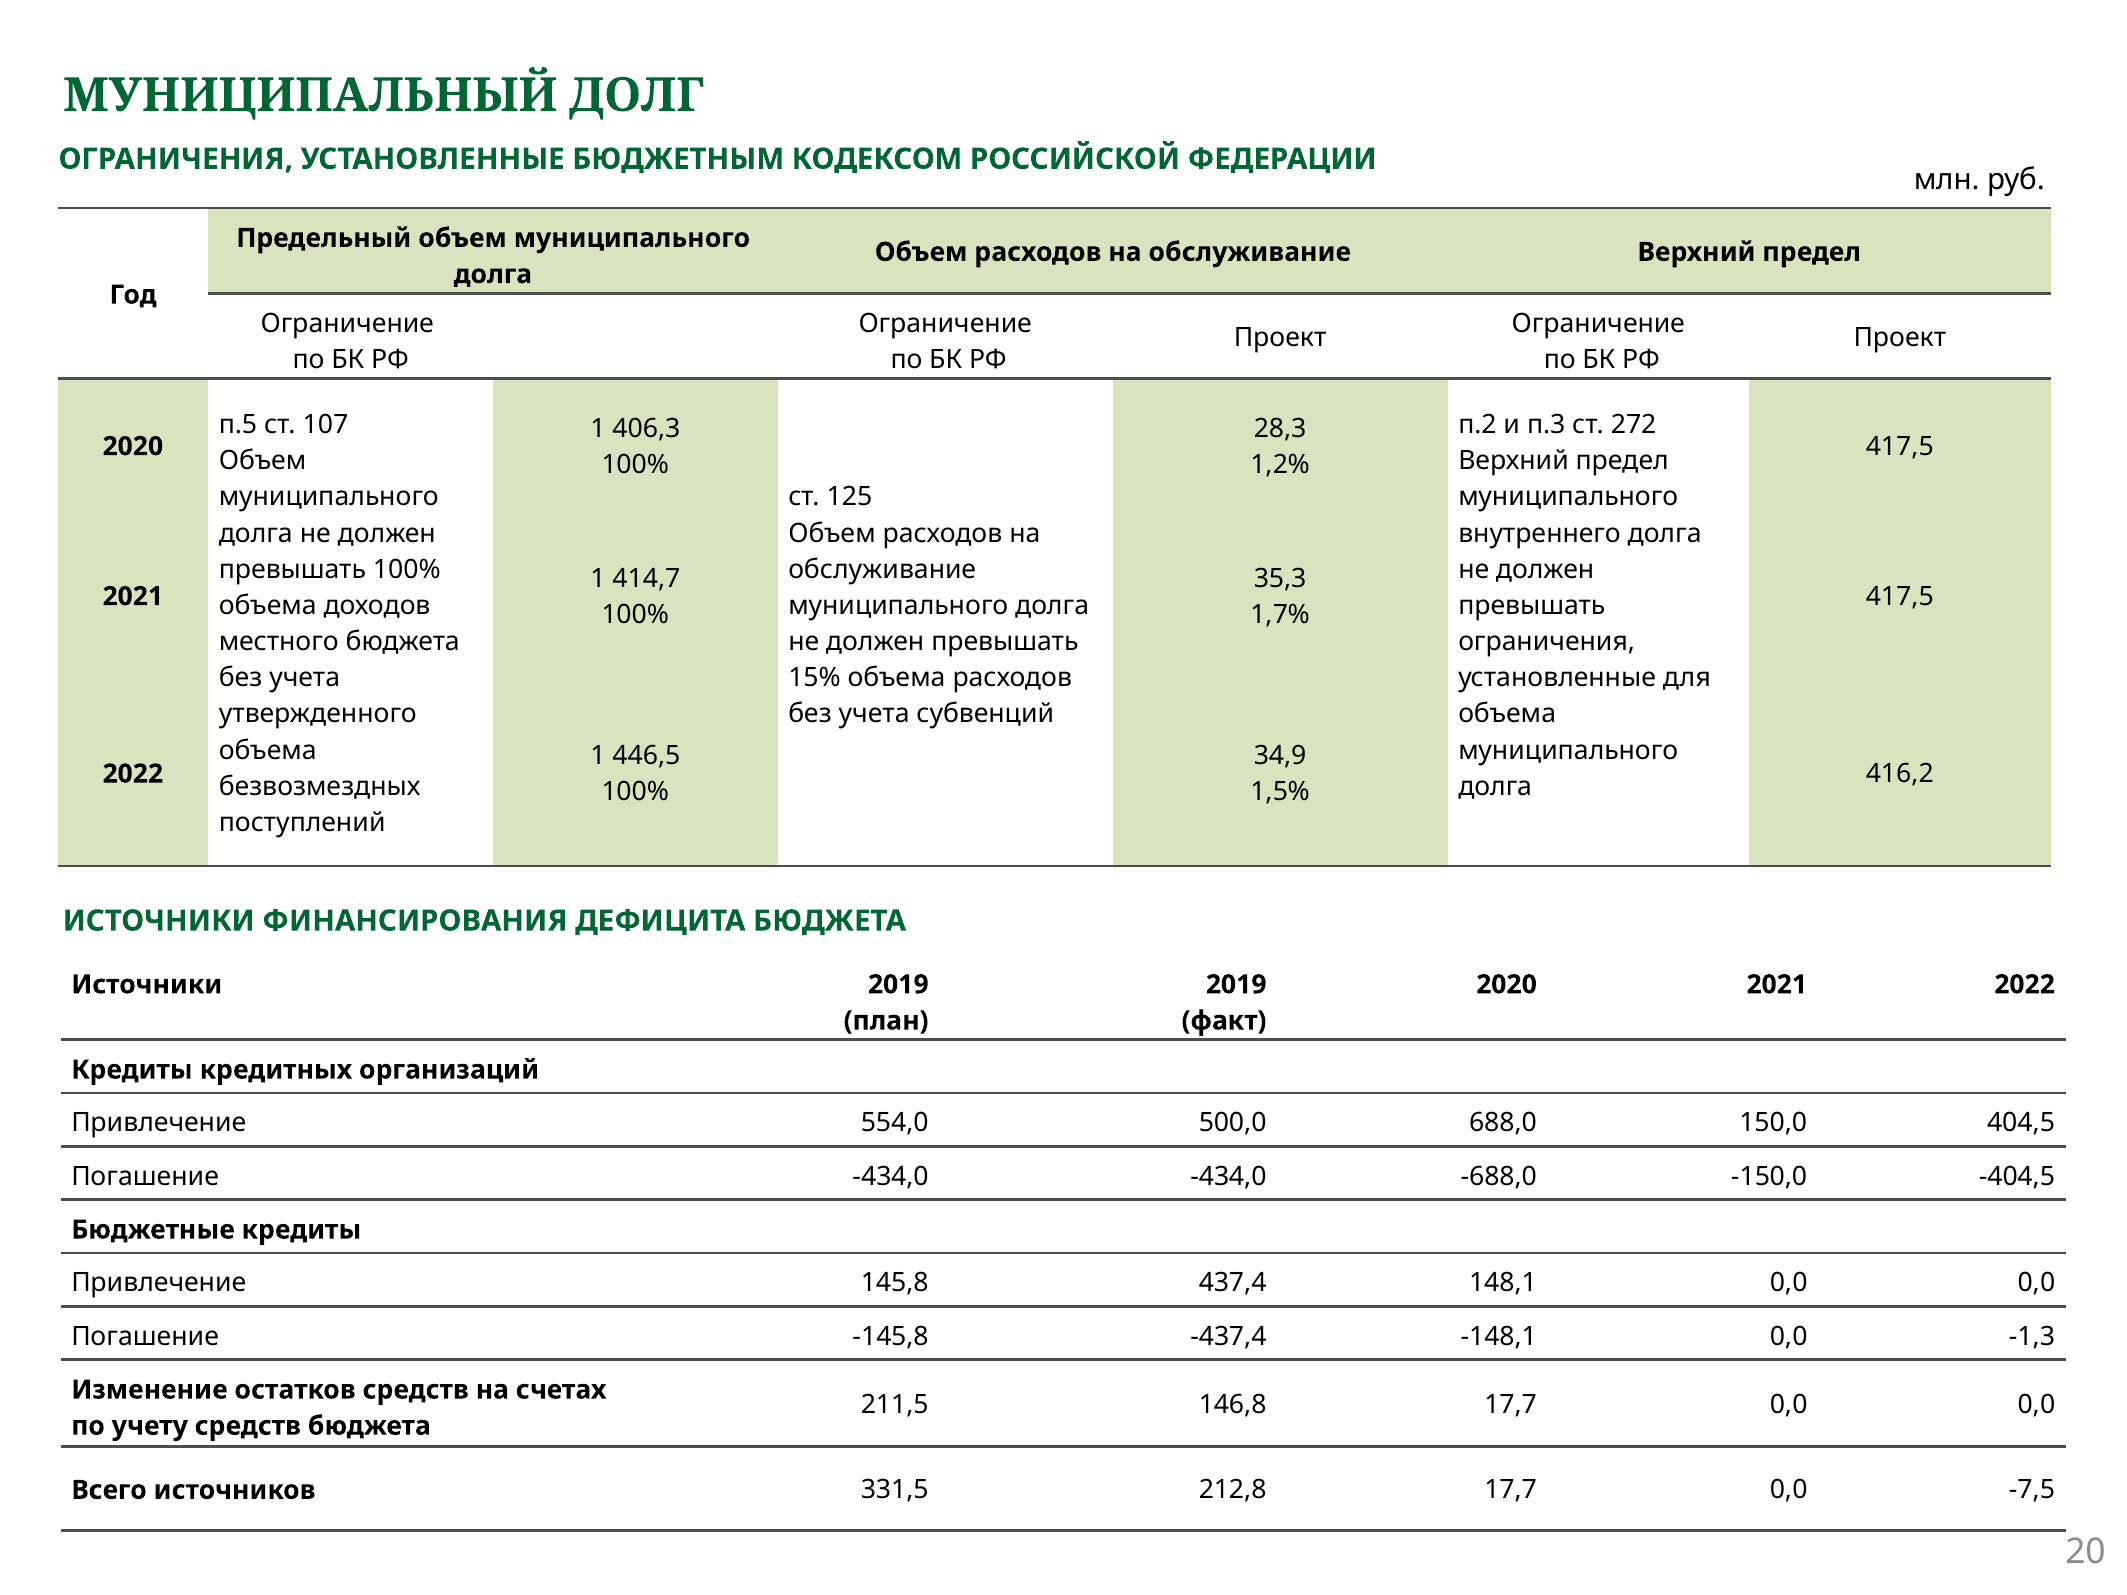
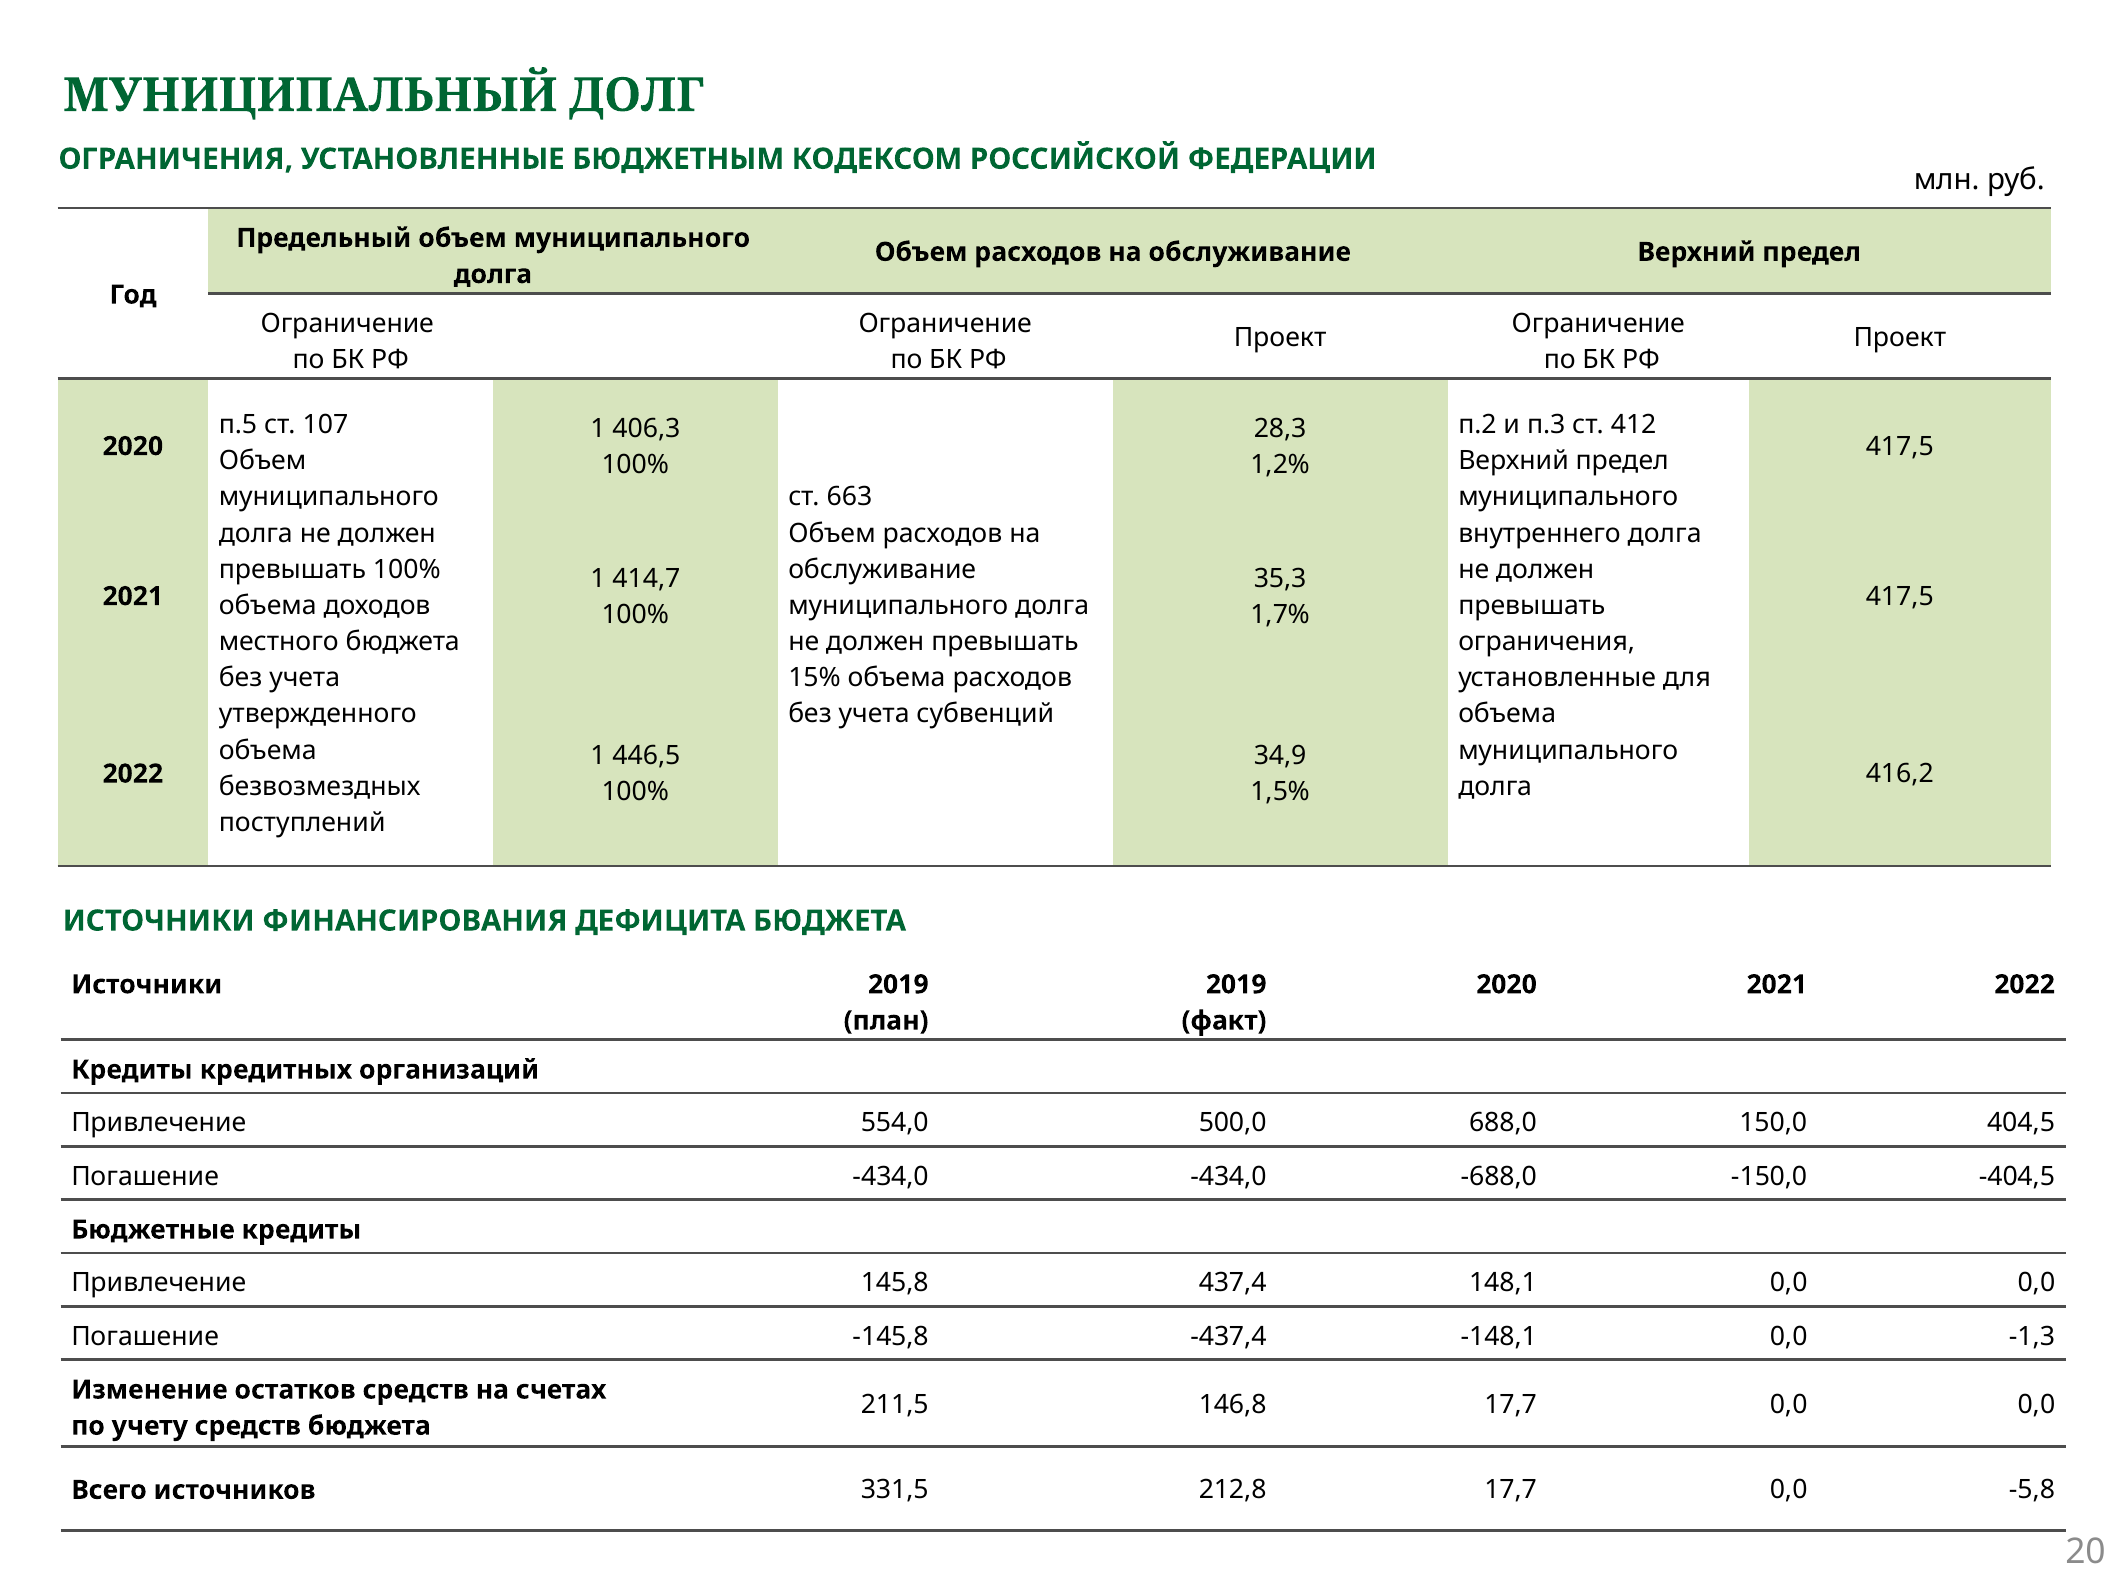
272: 272 -> 412
125: 125 -> 663
-7,5: -7,5 -> -5,8
